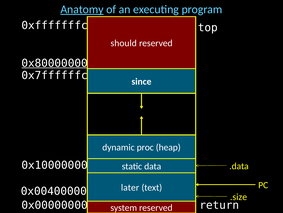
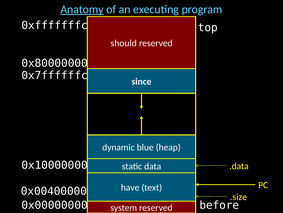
0x80000000 underline: present -> none
proc: proc -> blue
later: later -> have
return: return -> before
